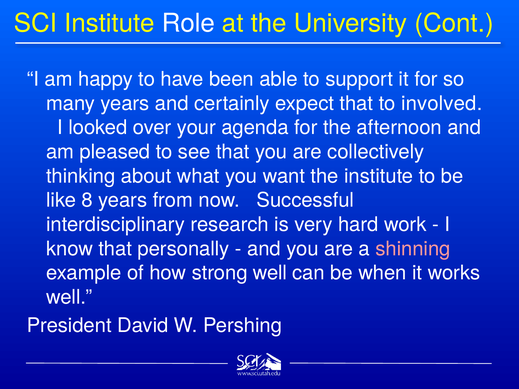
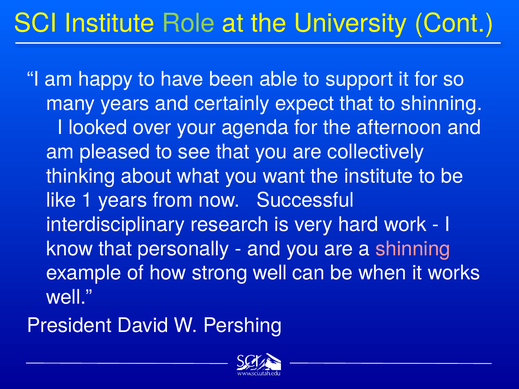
Role colour: white -> light green
to involved: involved -> shinning
8: 8 -> 1
